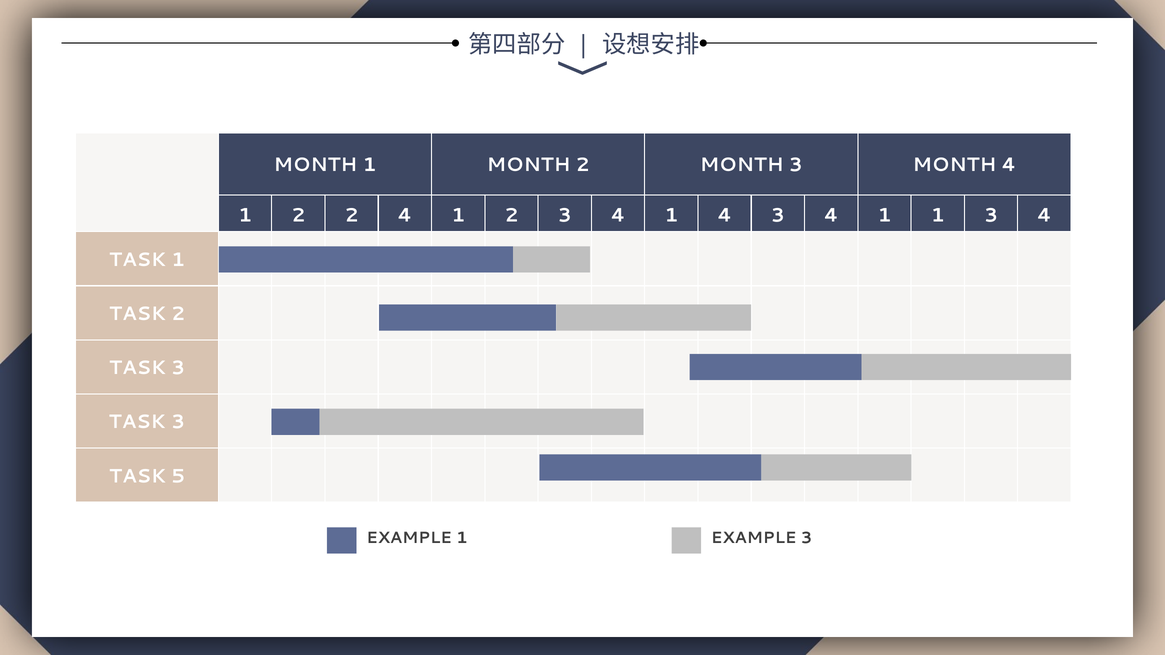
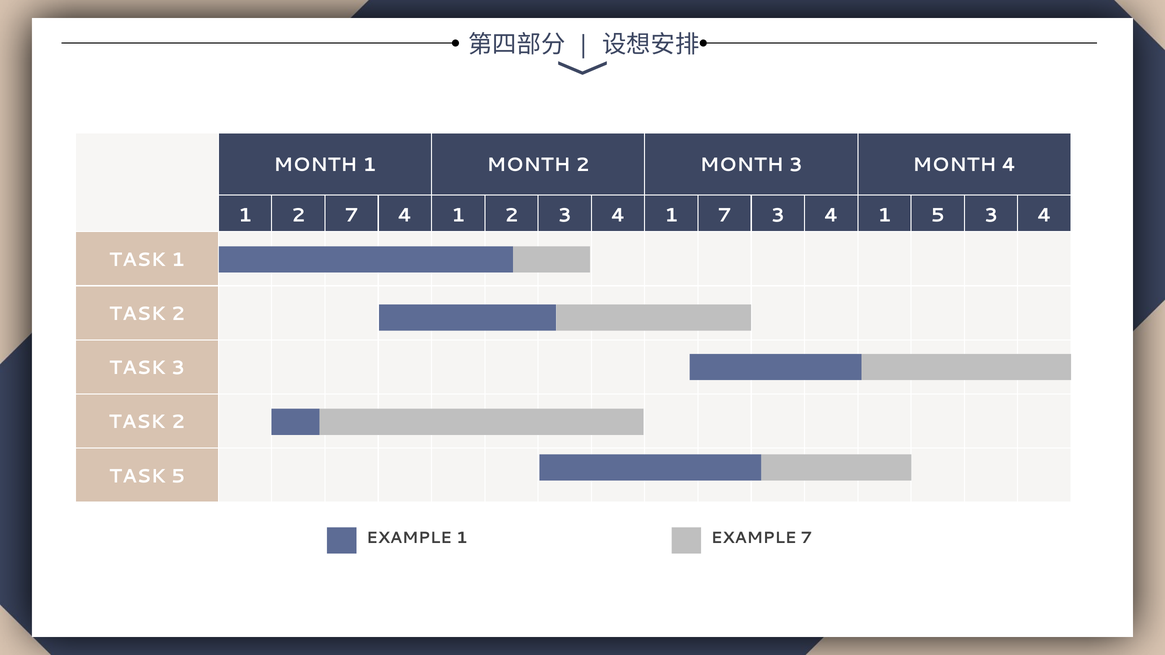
2 2: 2 -> 7
1 4: 4 -> 7
1 1: 1 -> 5
3 at (178, 422): 3 -> 2
EXAMPLE 3: 3 -> 7
